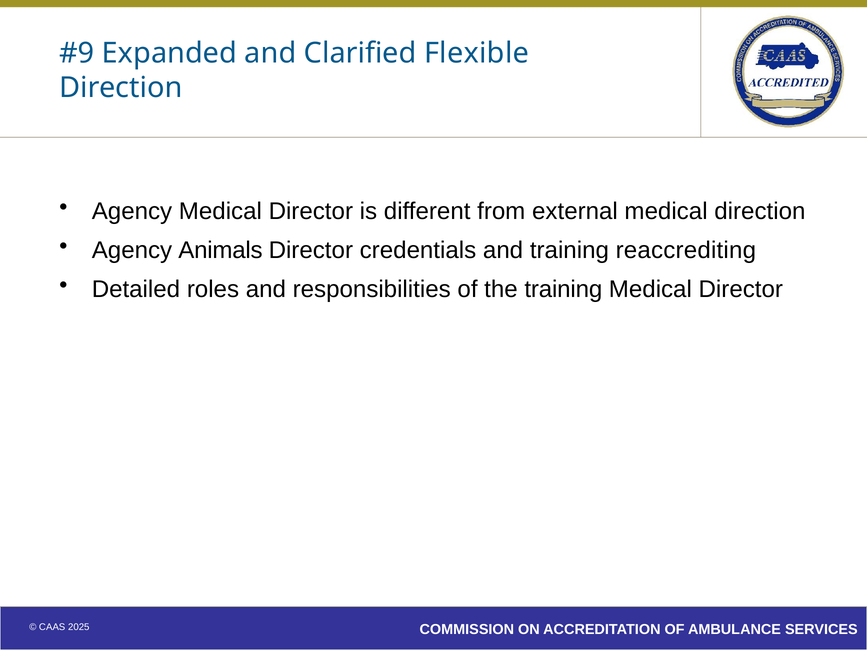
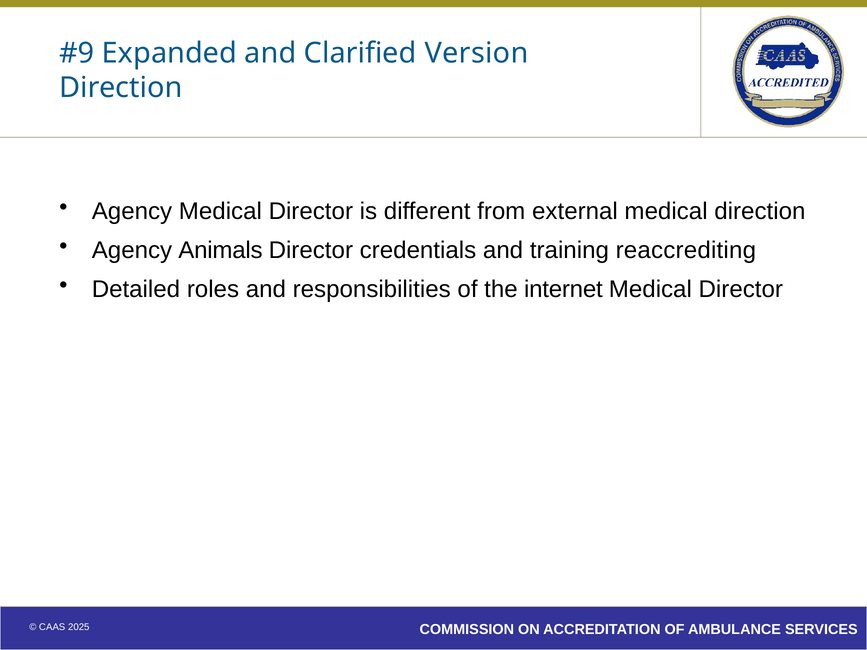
Flexible: Flexible -> Version
the training: training -> internet
